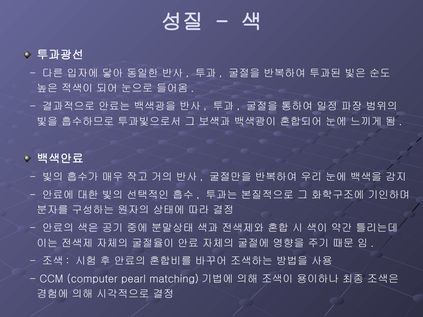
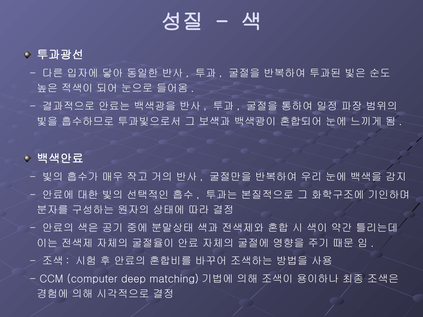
pearl: pearl -> deep
